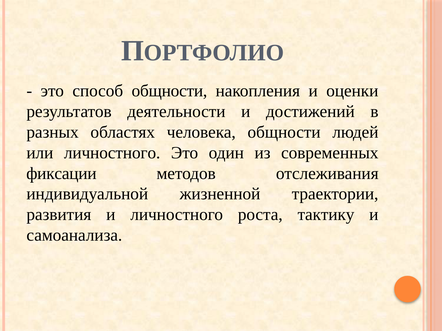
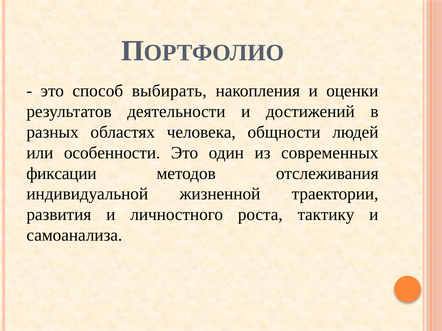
способ общности: общности -> выбирать
или личностного: личностного -> особенности
